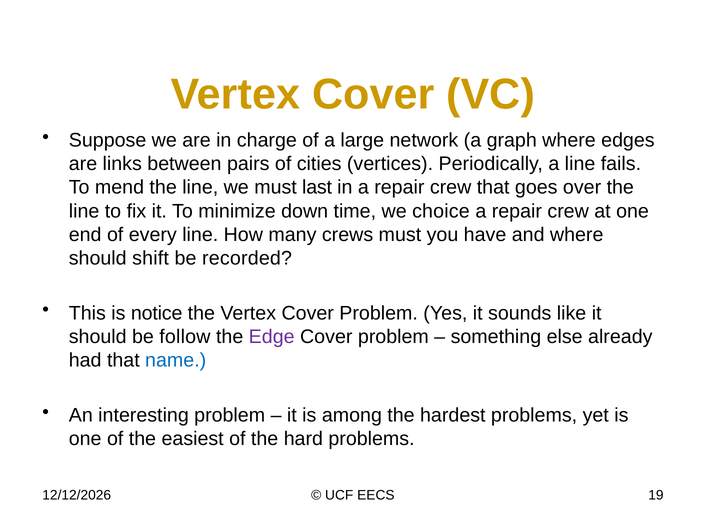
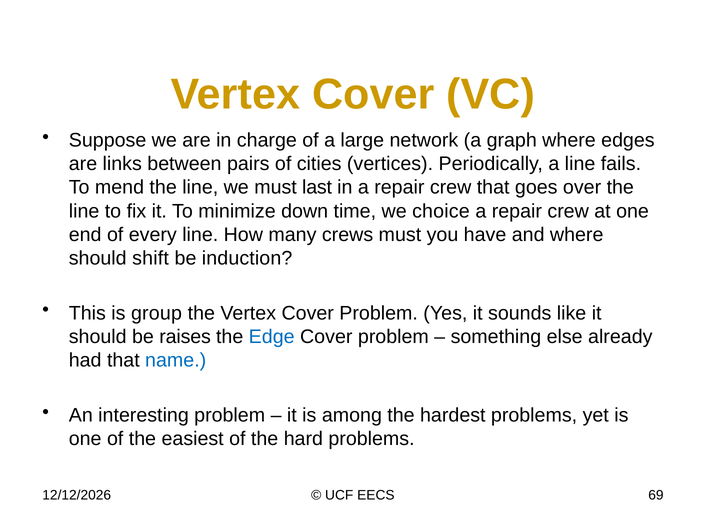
recorded: recorded -> induction
notice: notice -> group
follow: follow -> raises
Edge colour: purple -> blue
19: 19 -> 69
